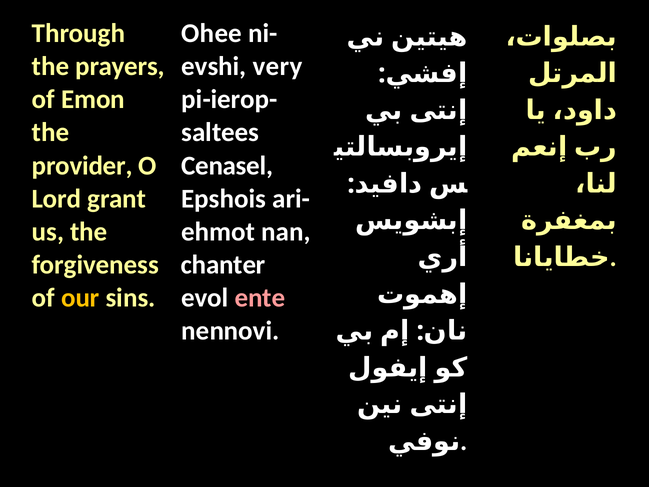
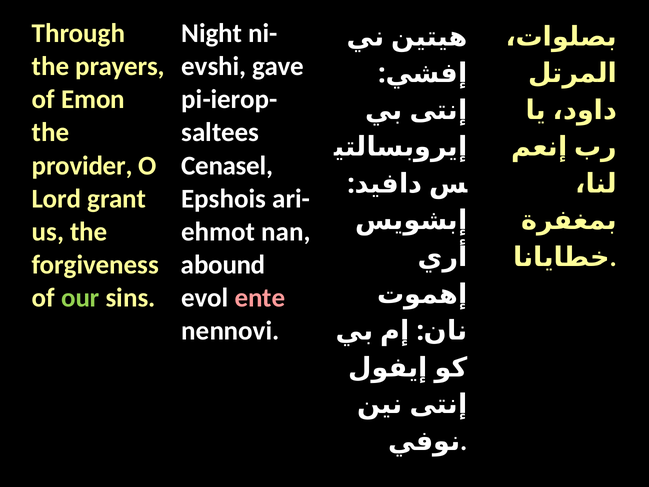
Ohee: Ohee -> Night
very: very -> gave
chanter: chanter -> abound
our colour: yellow -> light green
